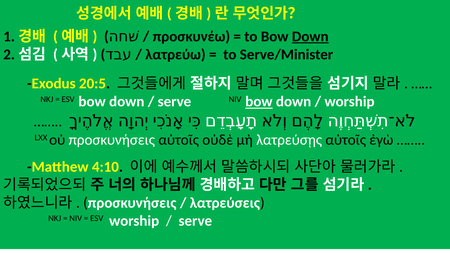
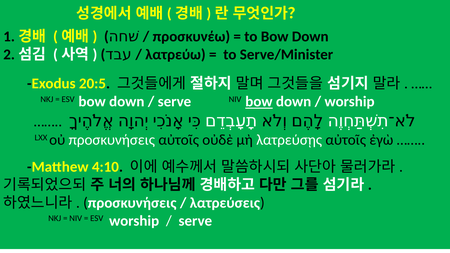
Down at (310, 36) underline: present -> none
